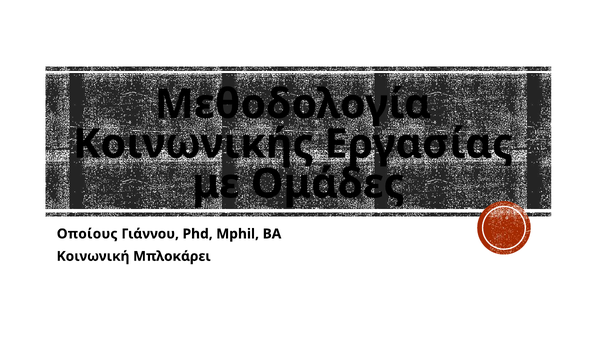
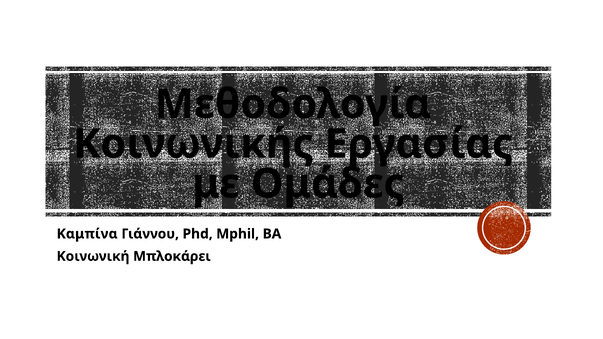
Οποίους: Οποίους -> Καμπίνα
